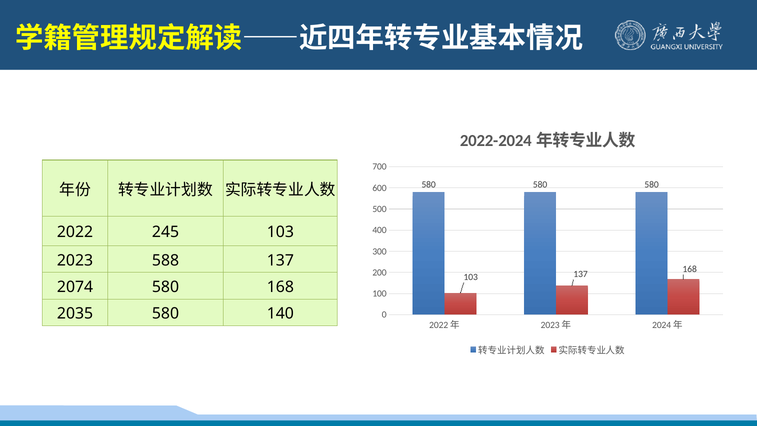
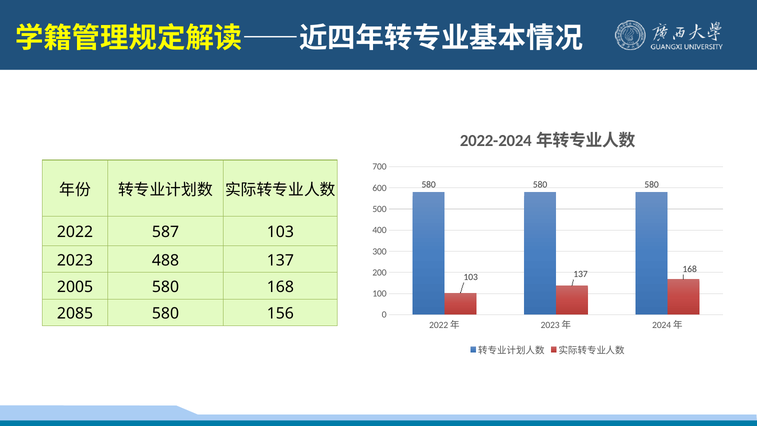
245: 245 -> 587
588: 588 -> 488
2074: 2074 -> 2005
2035: 2035 -> 2085
140: 140 -> 156
